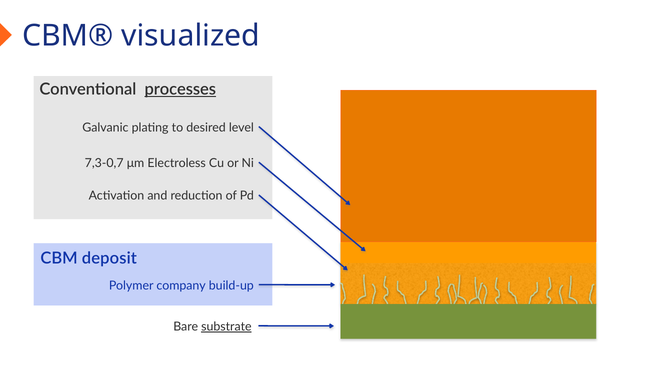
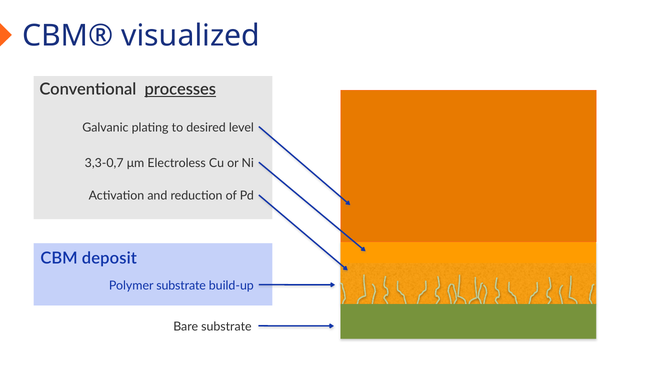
7,3-0,7: 7,3-0,7 -> 3,3-0,7
Polymer company: company -> substrate
substrate at (226, 327) underline: present -> none
